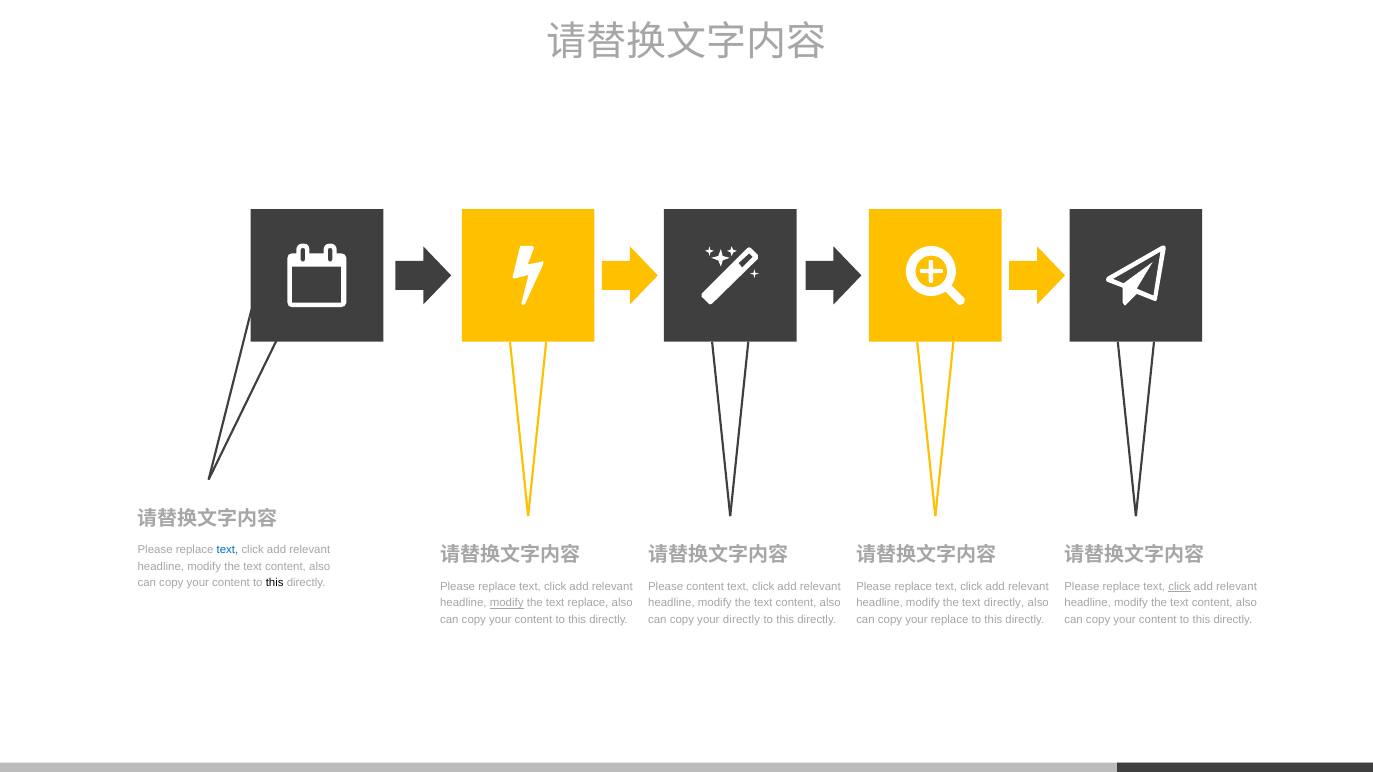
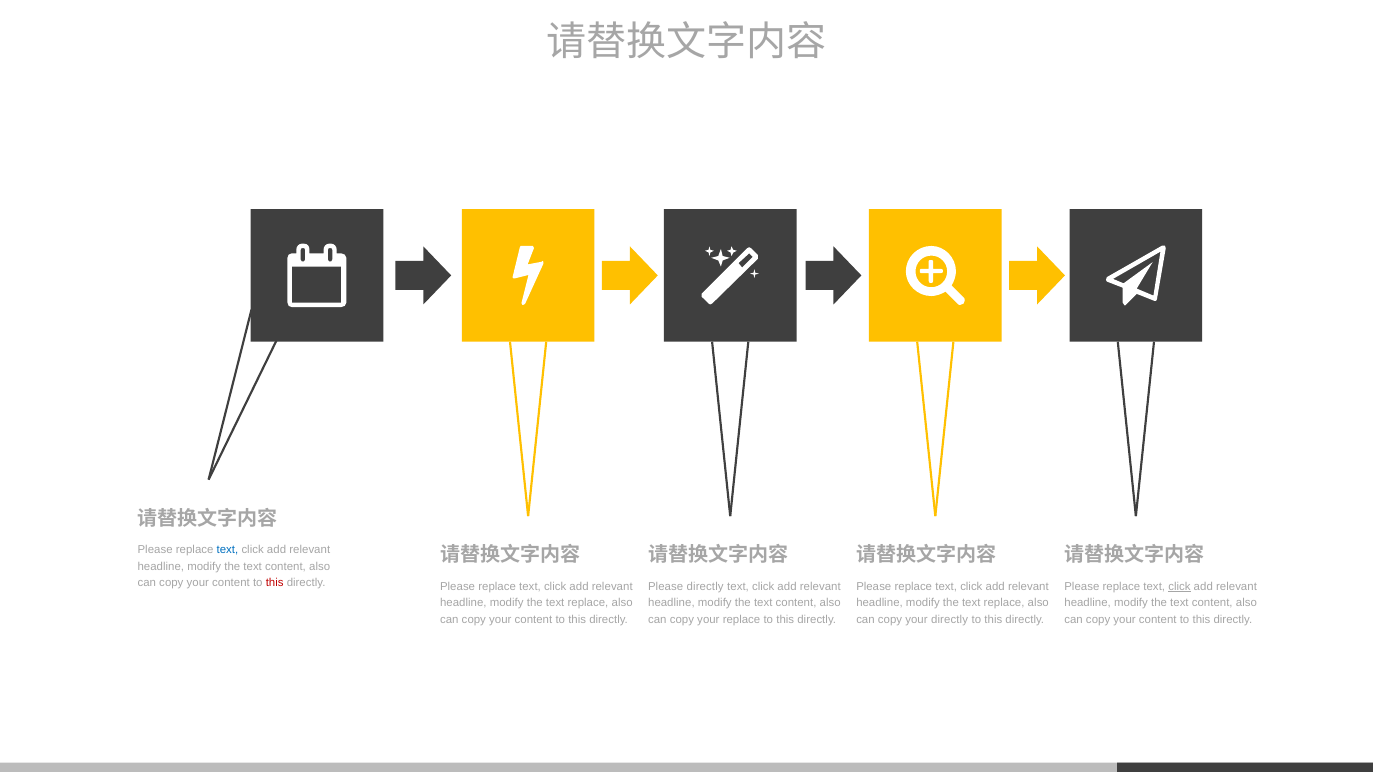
this at (275, 583) colour: black -> red
Please content: content -> directly
modify at (507, 603) underline: present -> none
directly at (1004, 603): directly -> replace
your directly: directly -> replace
your replace: replace -> directly
